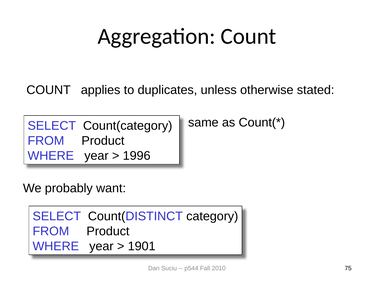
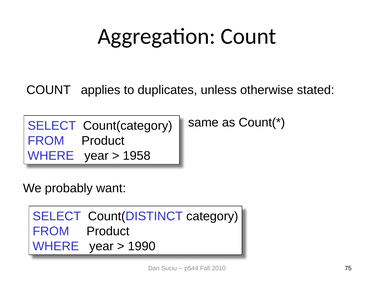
1996: 1996 -> 1958
1901: 1901 -> 1990
